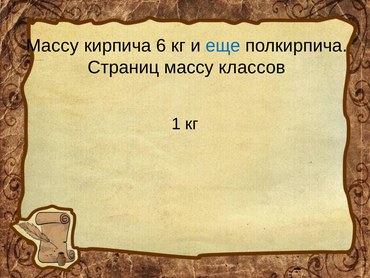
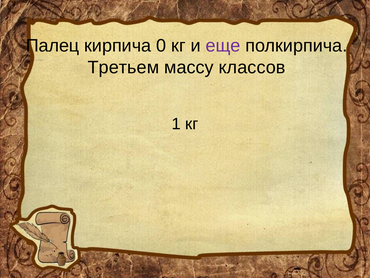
Массу at (52, 46): Массу -> Палец
6: 6 -> 0
еще colour: blue -> purple
Страниц: Страниц -> Третьем
